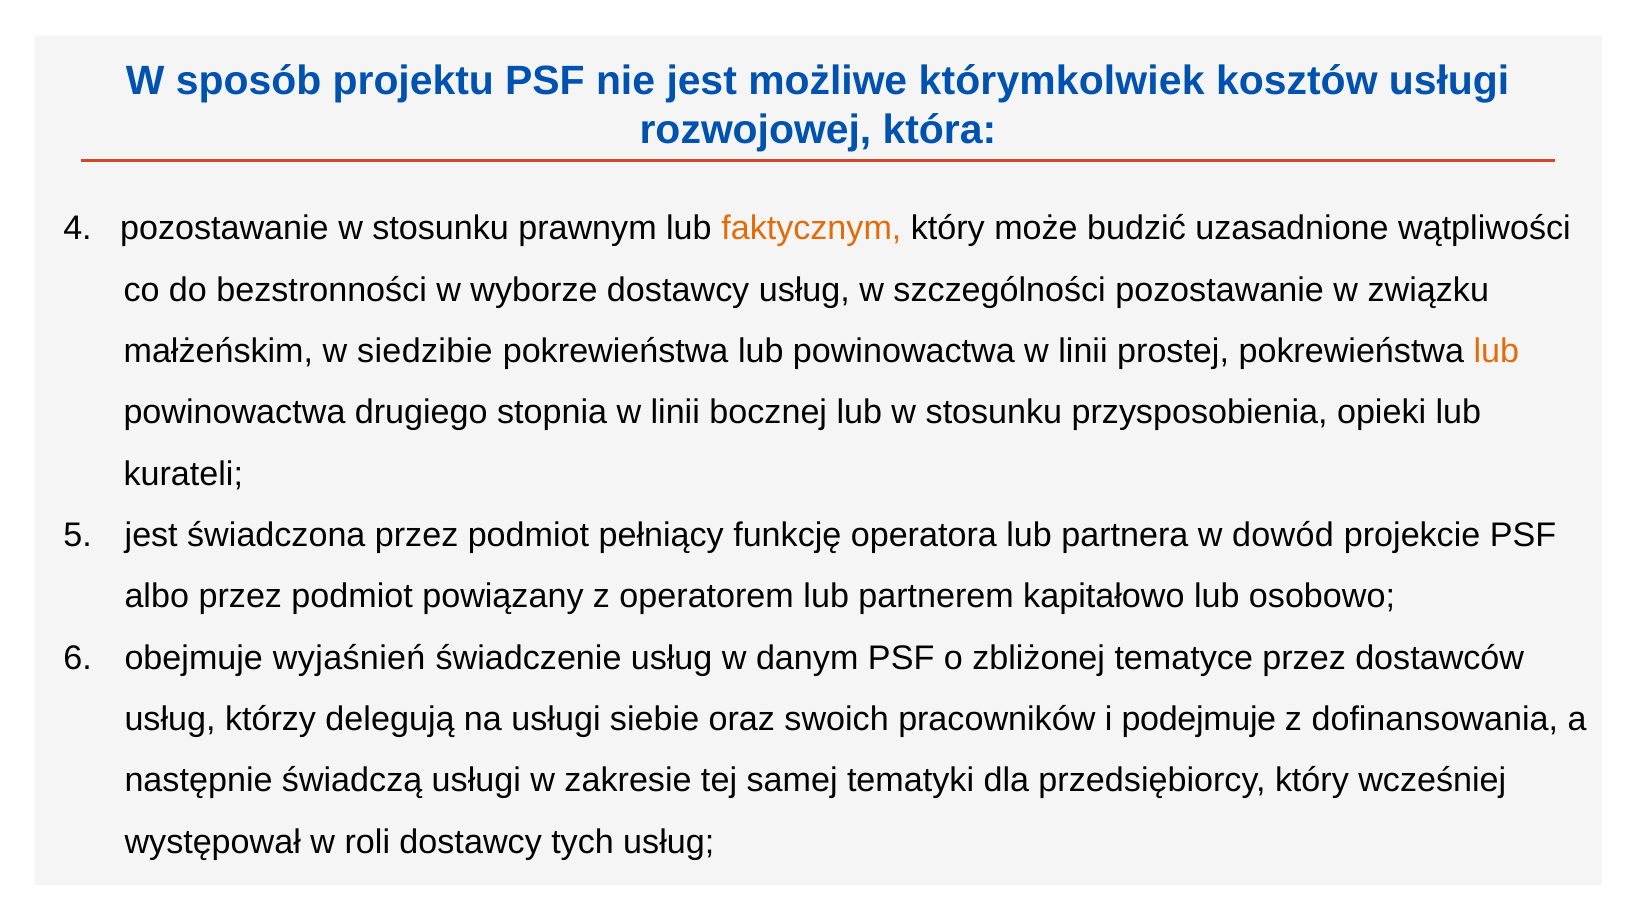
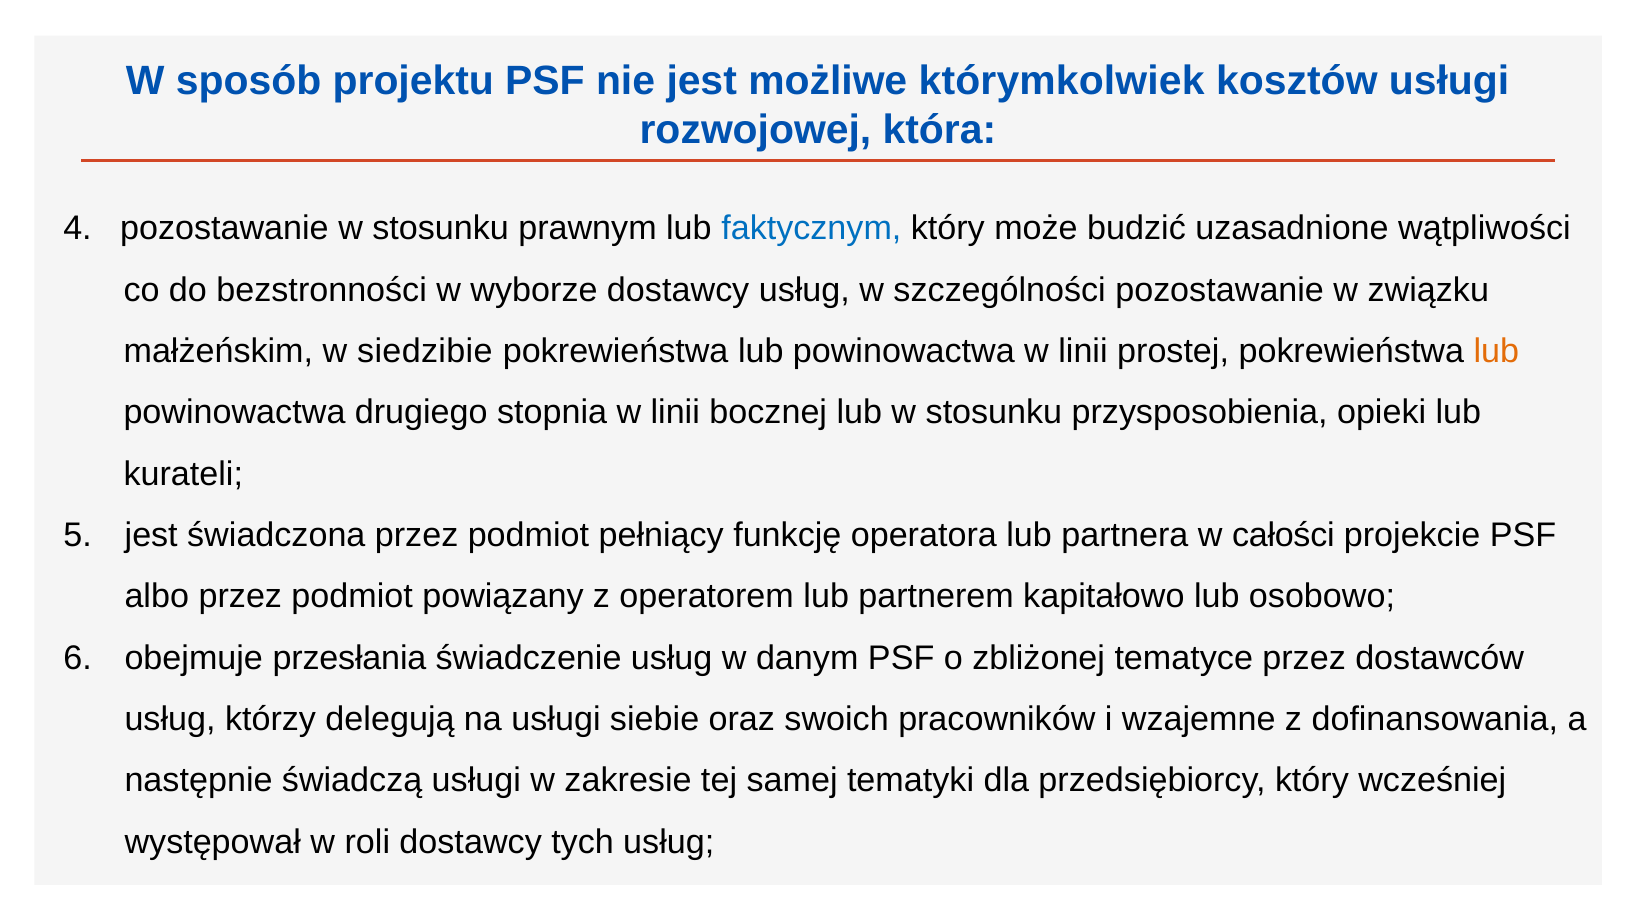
faktycznym colour: orange -> blue
dowód: dowód -> całości
wyjaśnień: wyjaśnień -> przesłania
podejmuje: podejmuje -> wzajemne
